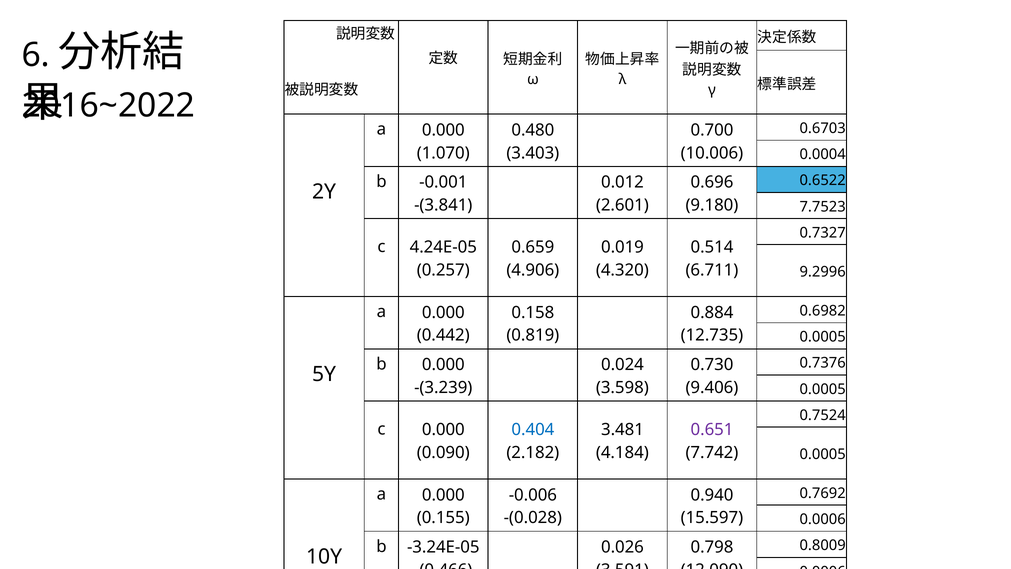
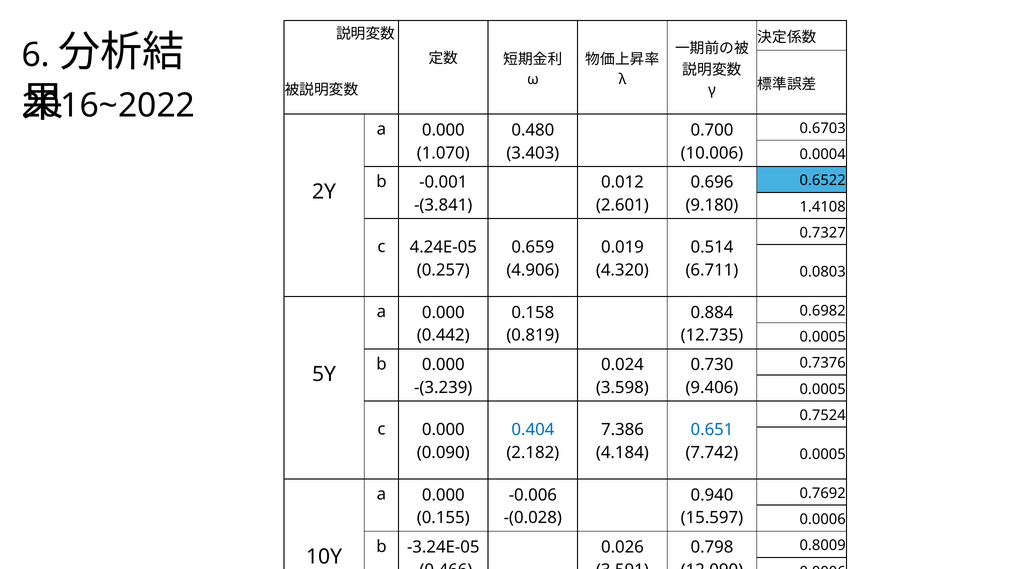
7.7523: 7.7523 -> 1.4108
9.2996: 9.2996 -> 0.0803
3.481: 3.481 -> 7.386
0.651 colour: purple -> blue
